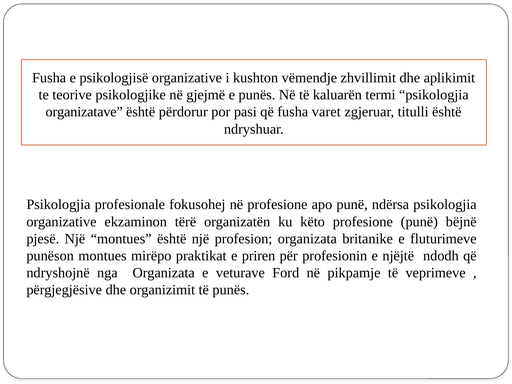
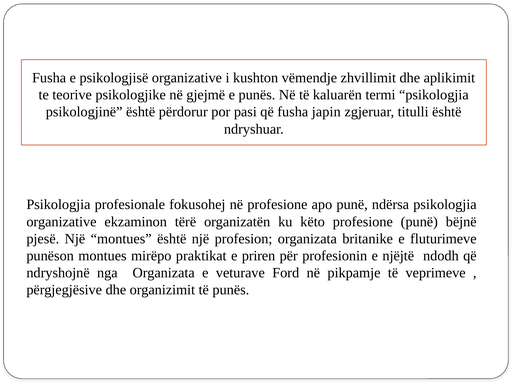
organizatave: organizatave -> psikologjinë
varet: varet -> japin
